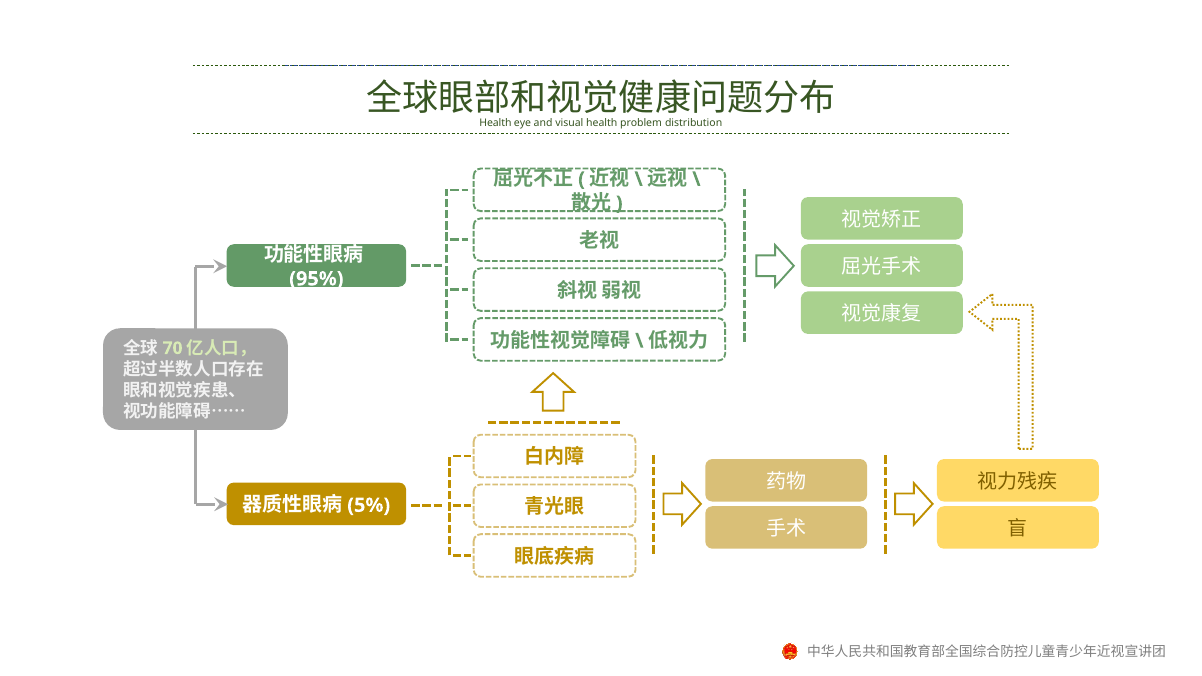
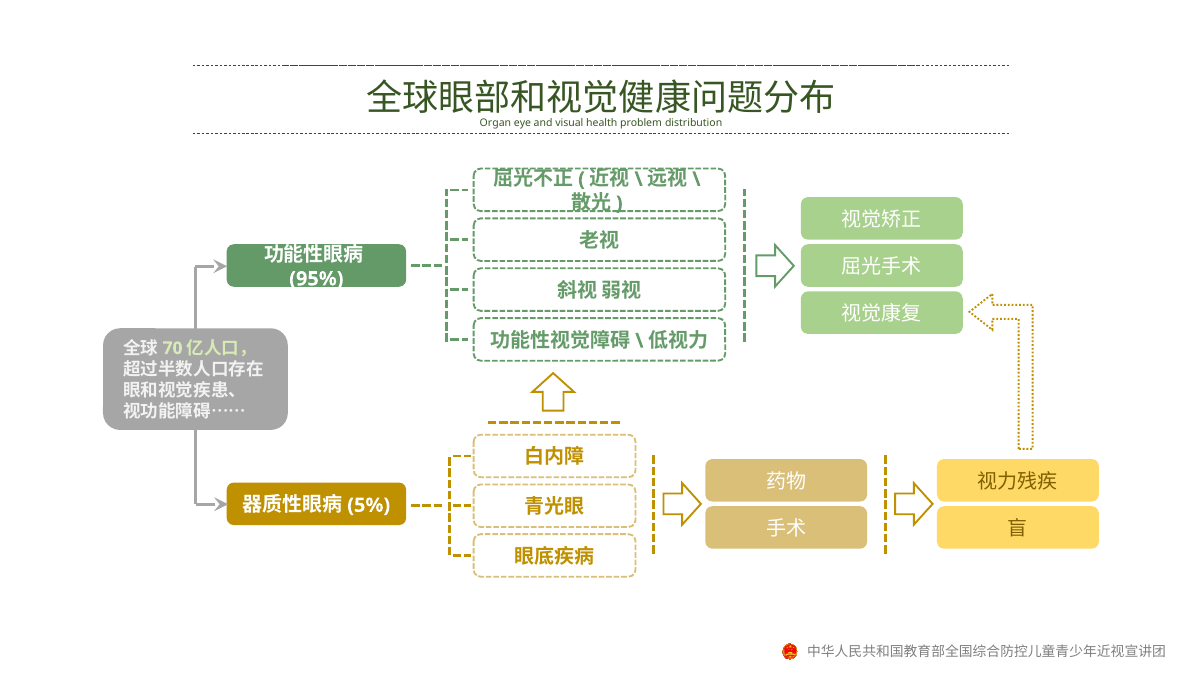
Health at (495, 123): Health -> Organ
